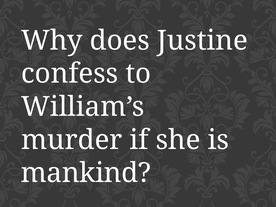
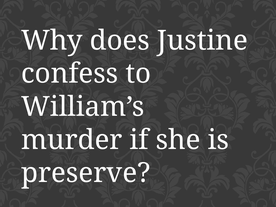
mankind: mankind -> preserve
